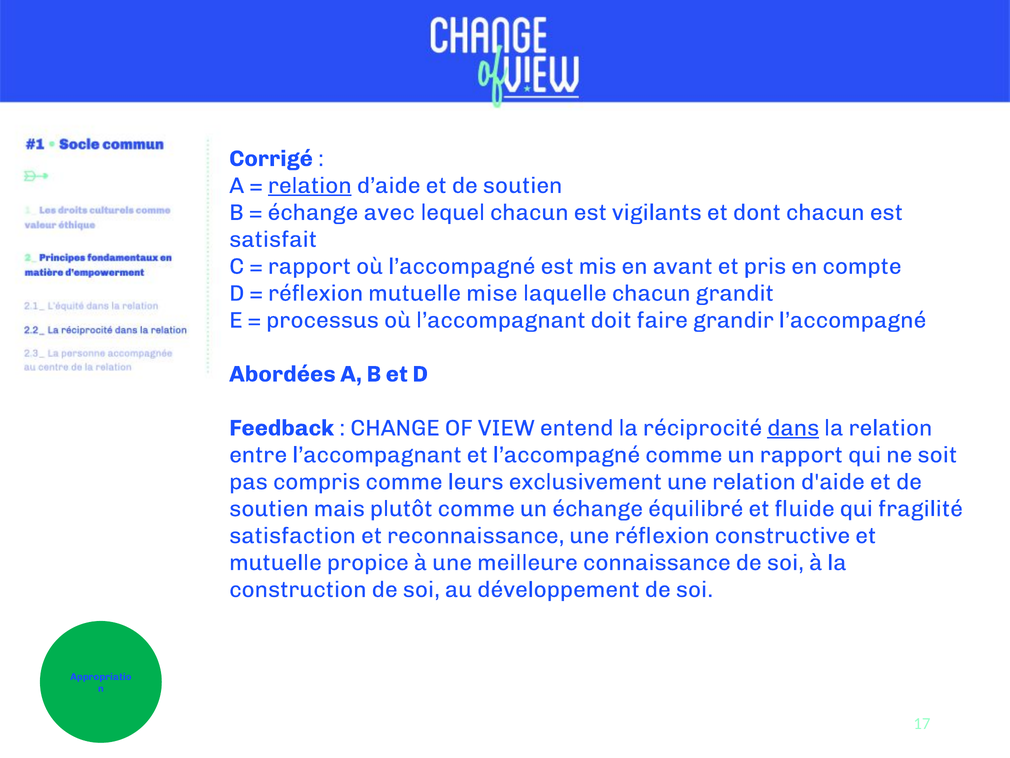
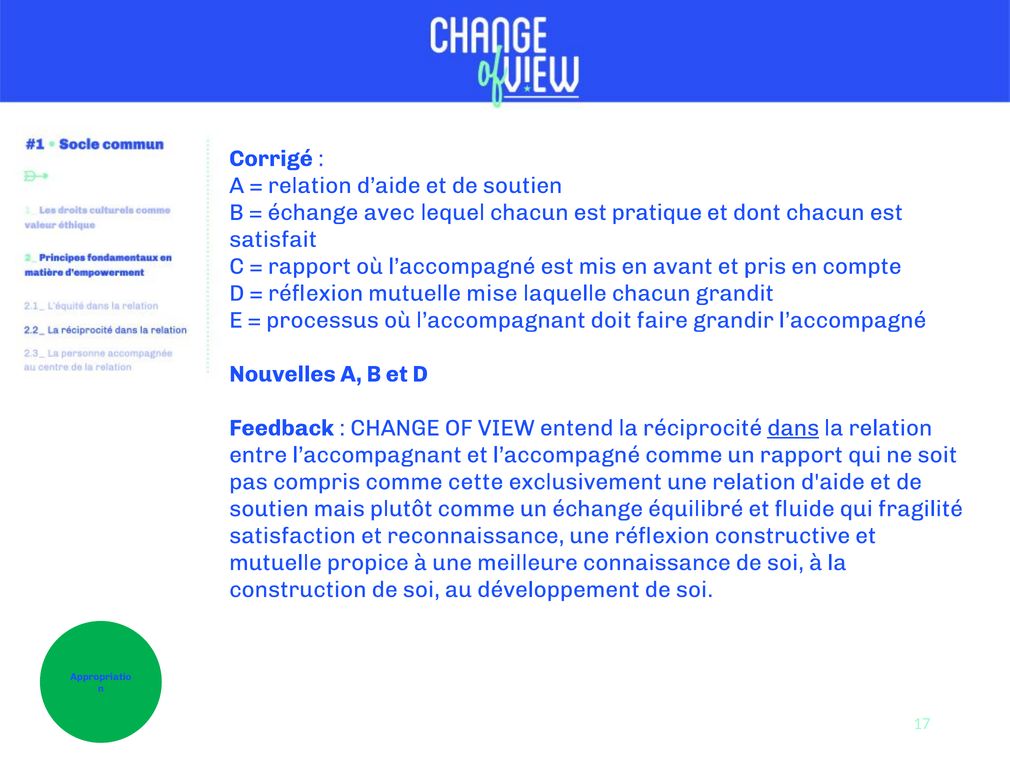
relation at (310, 185) underline: present -> none
vigilants: vigilants -> pratique
Abordées: Abordées -> Nouvelles
leurs: leurs -> cette
